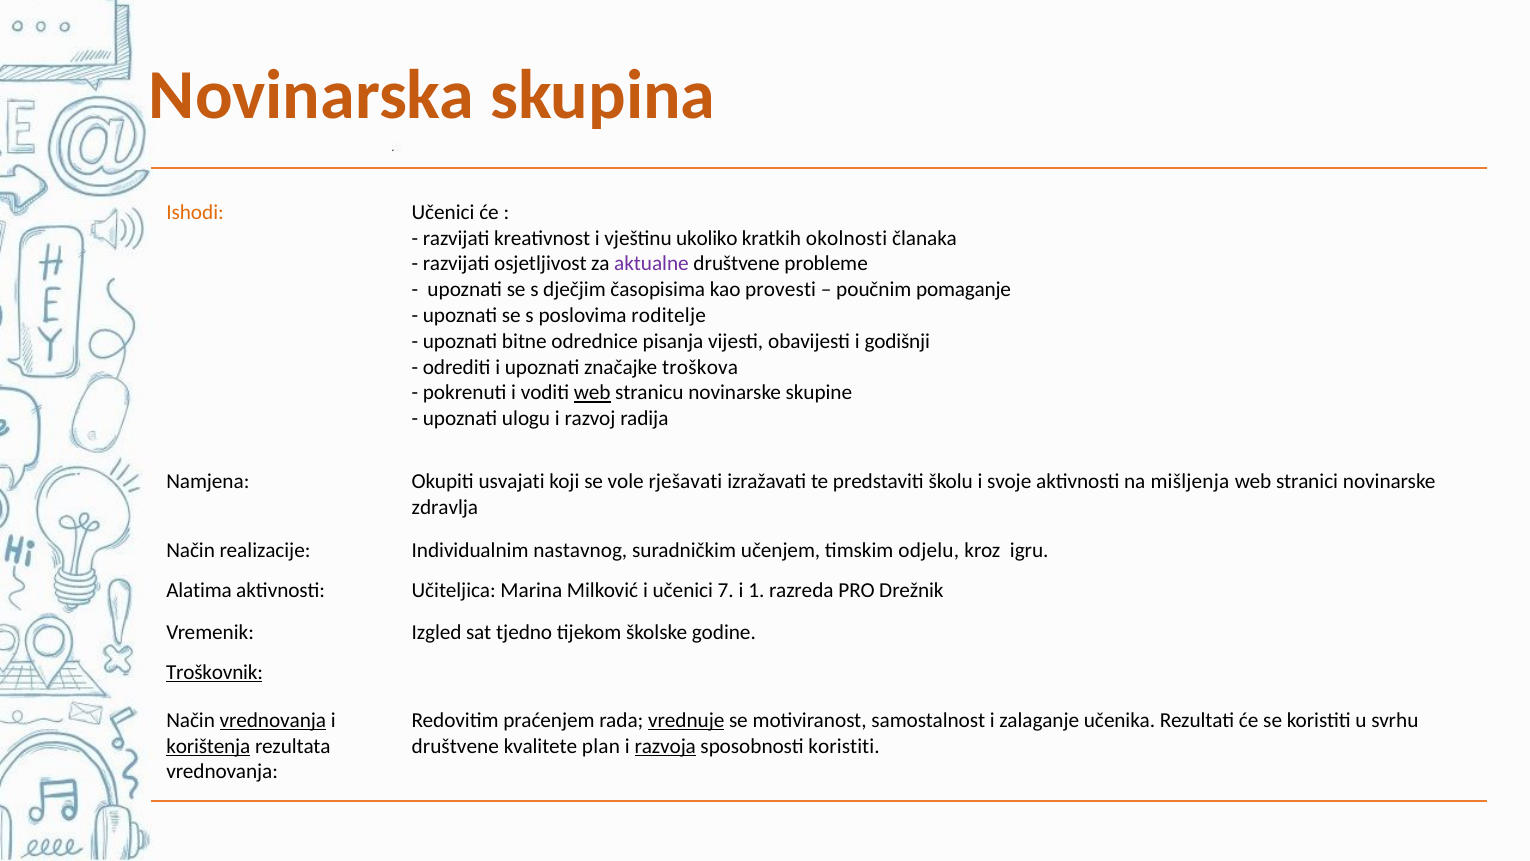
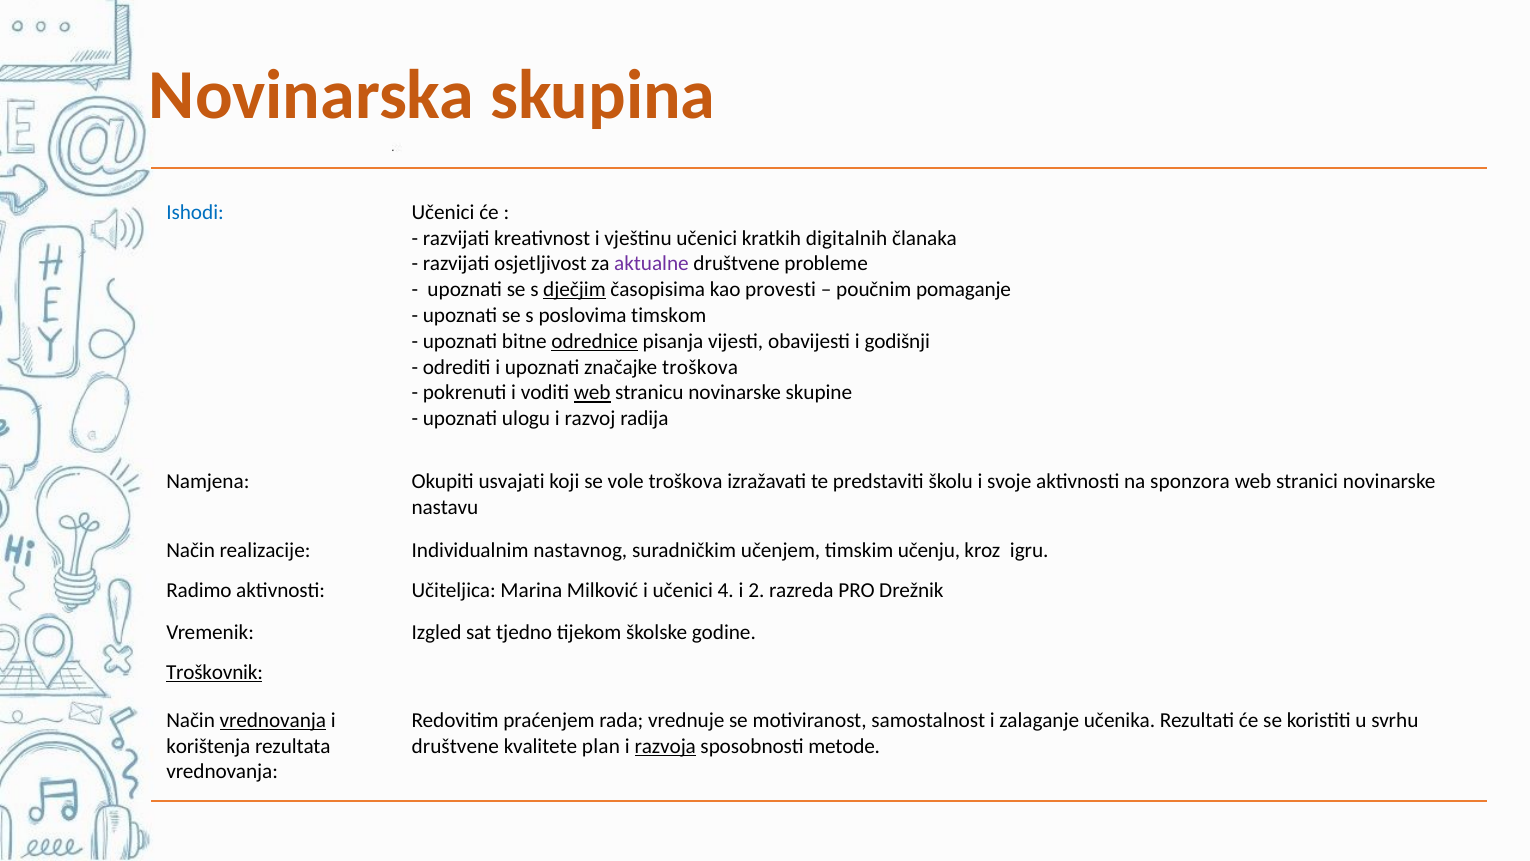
Ishodi colour: orange -> blue
vještinu ukoliko: ukoliko -> učenici
okolnosti: okolnosti -> digitalnih
dječjim underline: none -> present
roditelje: roditelje -> timskom
odrednice underline: none -> present
vole rješavati: rješavati -> troškova
mišljenja: mišljenja -> sponzora
zdravlja: zdravlja -> nastavu
odjelu: odjelu -> učenju
Alatima: Alatima -> Radimo
7: 7 -> 4
1: 1 -> 2
vrednuje underline: present -> none
korištenja underline: present -> none
sposobnosti koristiti: koristiti -> metode
